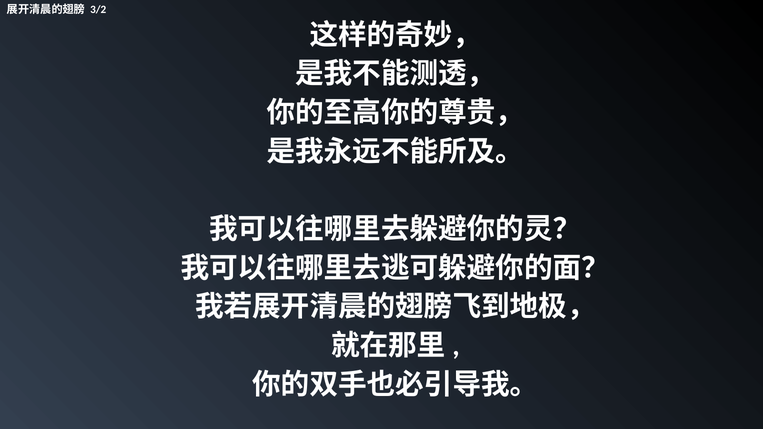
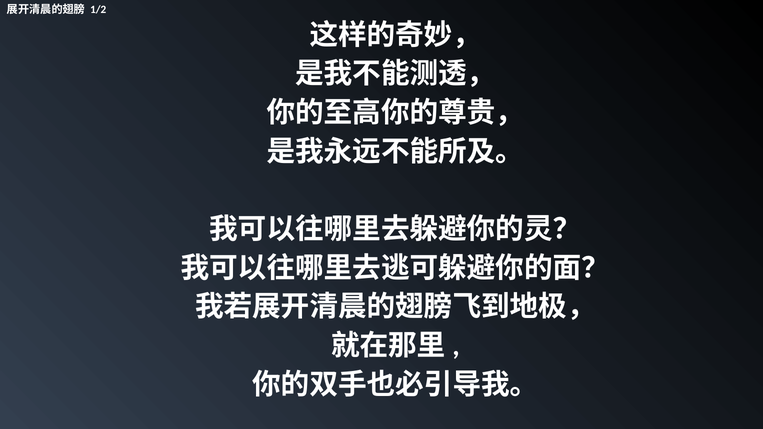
3/2: 3/2 -> 1/2
